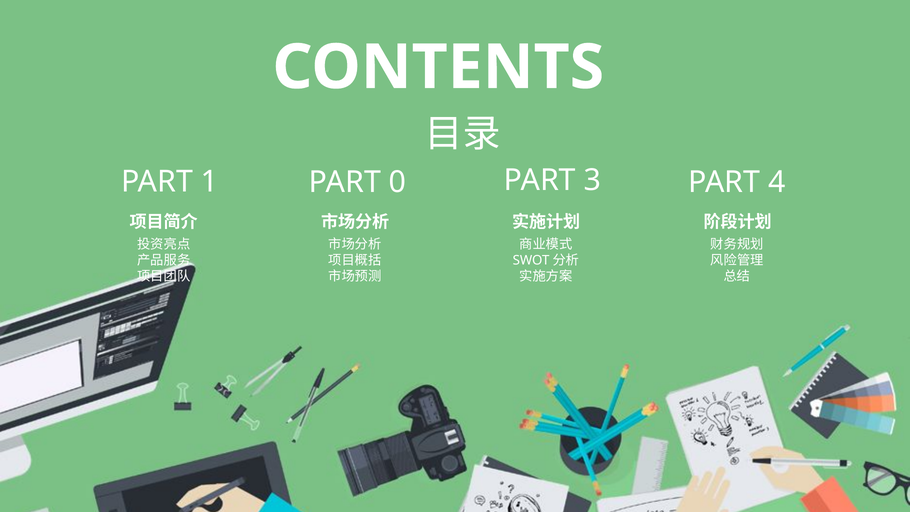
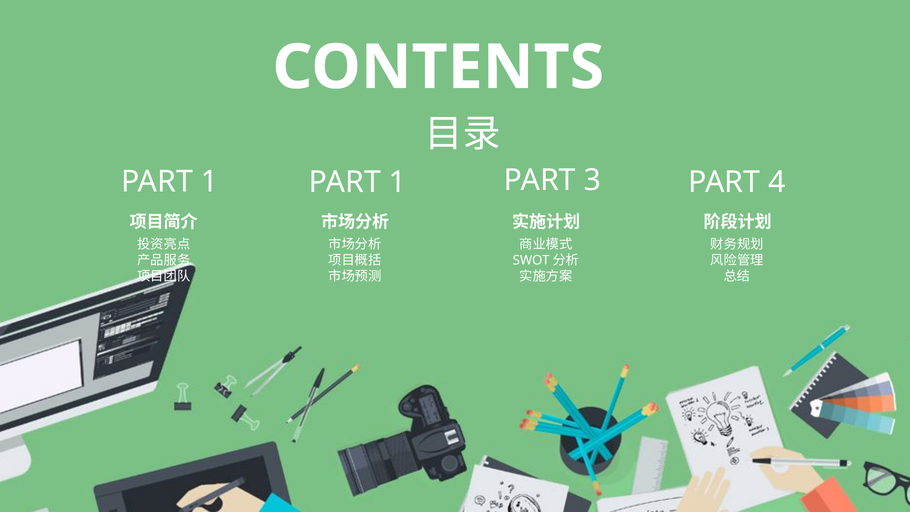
0 at (398, 182): 0 -> 1
